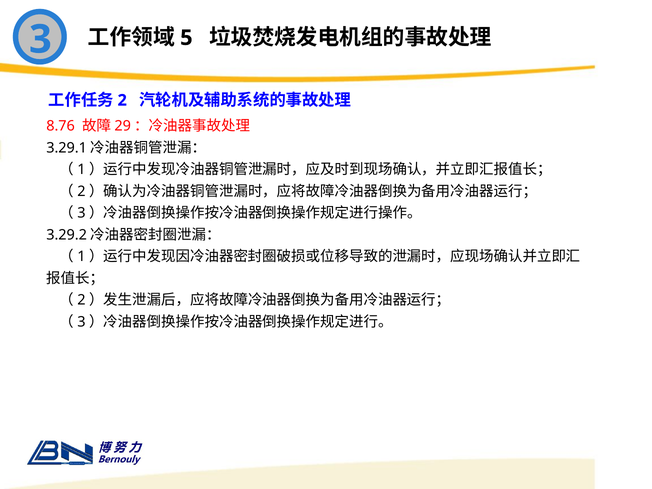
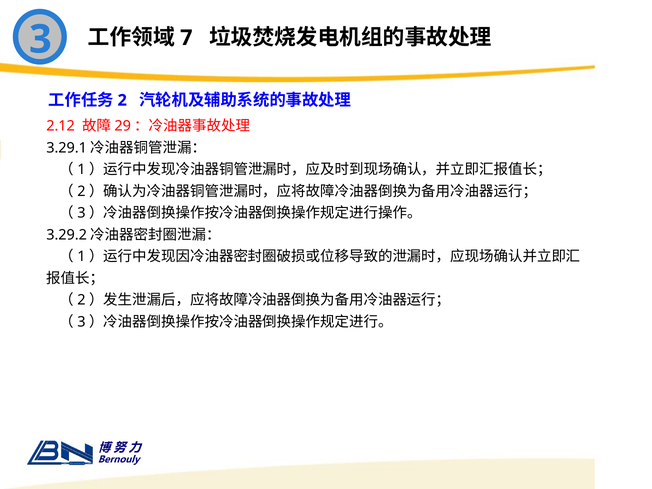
5: 5 -> 7
8.76: 8.76 -> 2.12
